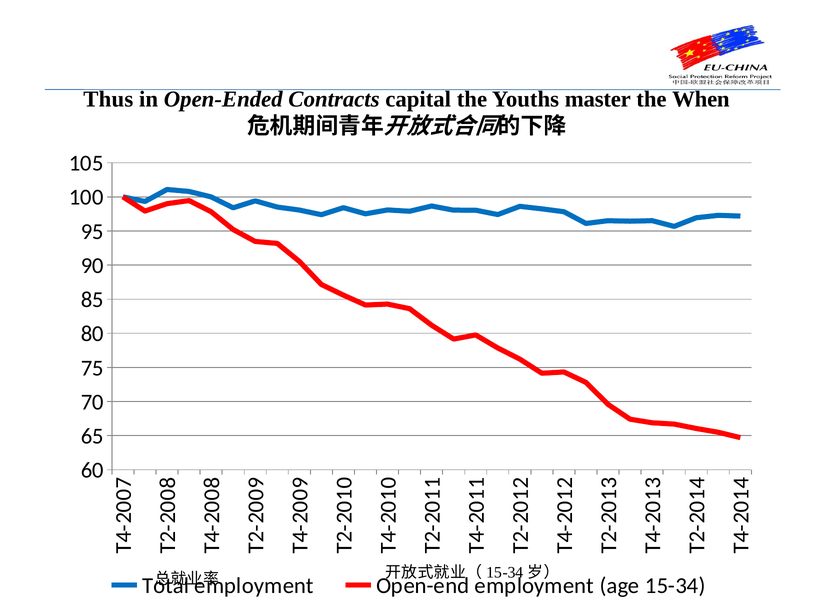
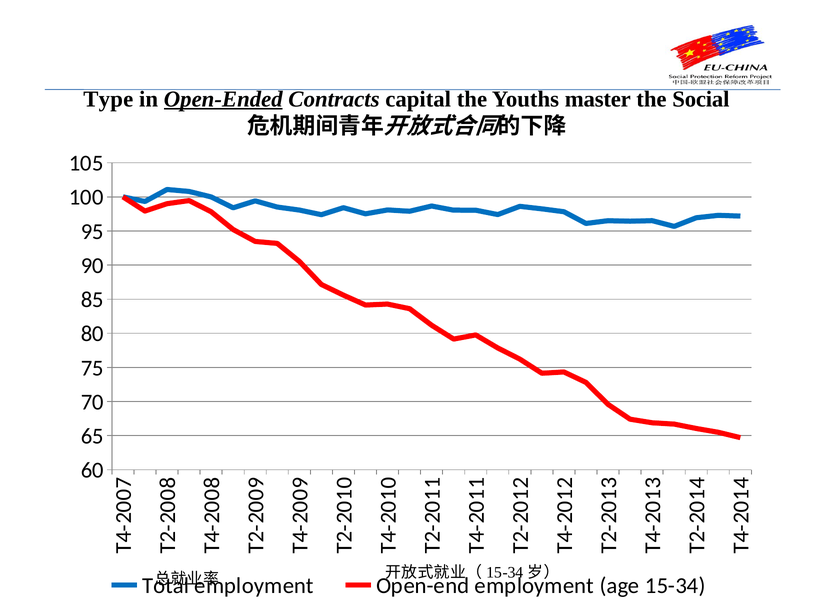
Thus: Thus -> Type
Open-Ended underline: none -> present
When: When -> Social
